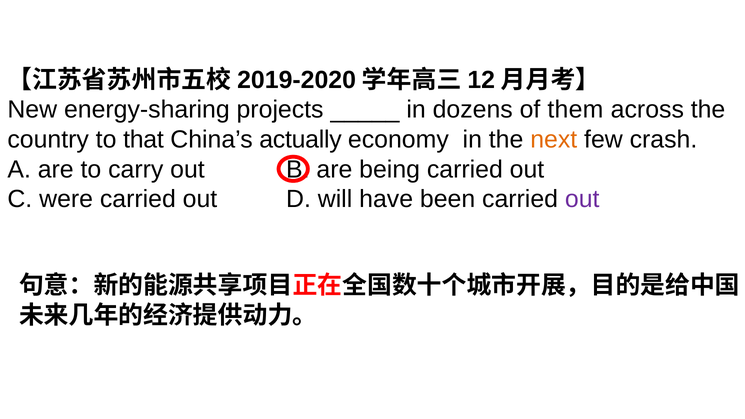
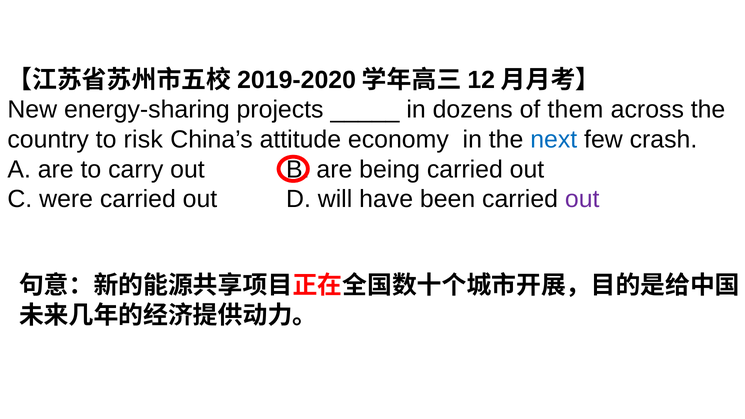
that: that -> risk
actually: actually -> attitude
next colour: orange -> blue
